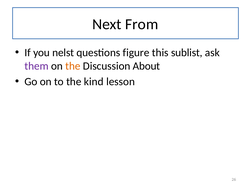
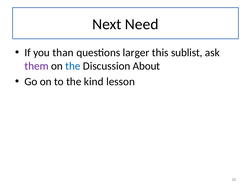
From: From -> Need
nelst: nelst -> than
figure: figure -> larger
the at (73, 66) colour: orange -> blue
